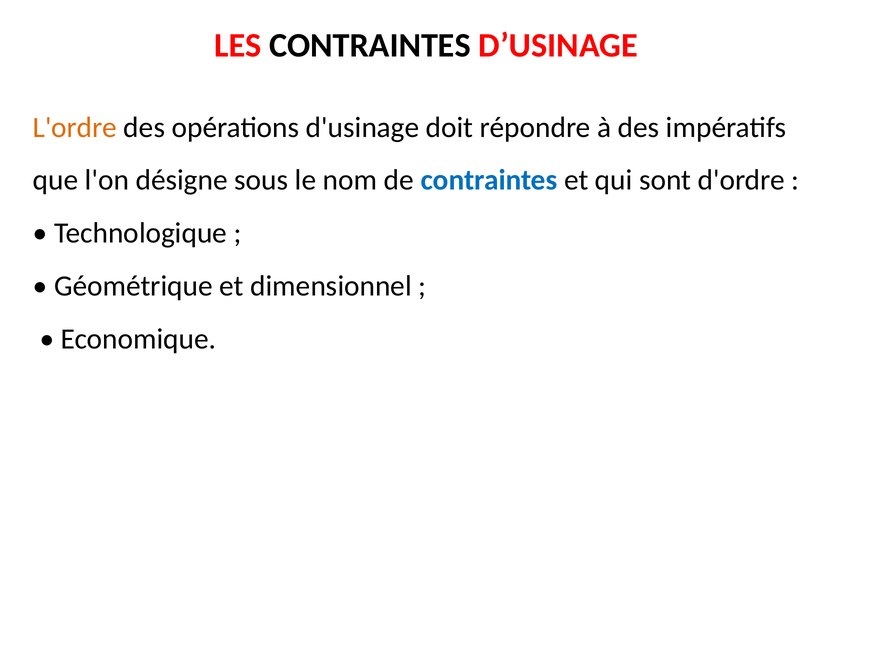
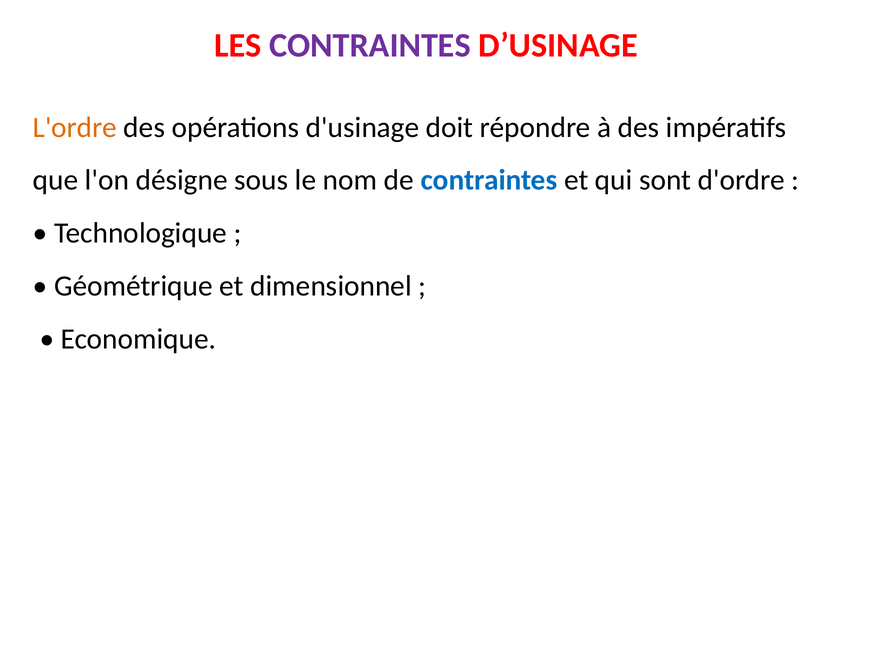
CONTRAINTES at (370, 45) colour: black -> purple
